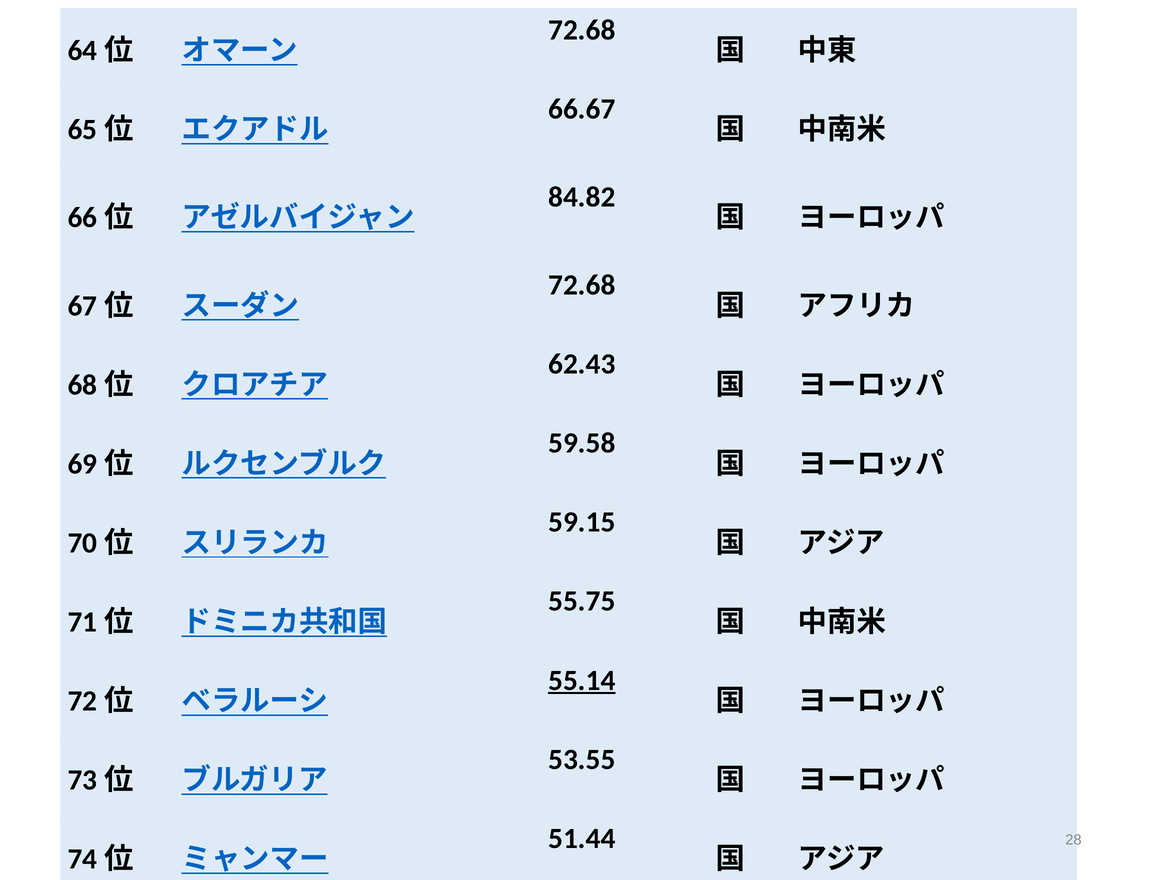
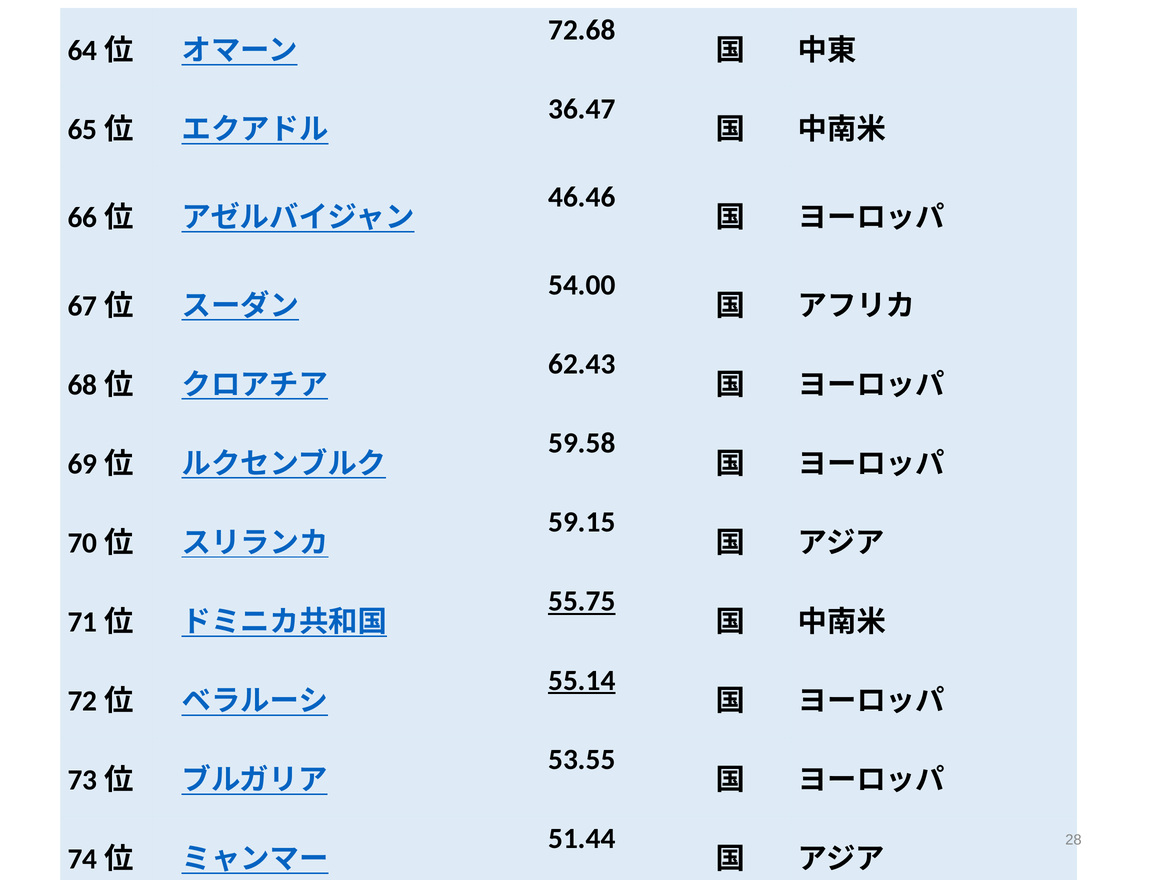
66.67: 66.67 -> 36.47
84.82: 84.82 -> 46.46
72.68 at (582, 285): 72.68 -> 54.00
55.75 underline: none -> present
